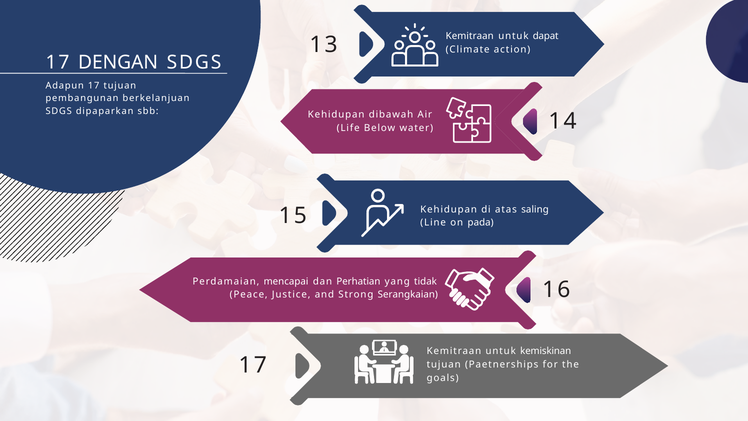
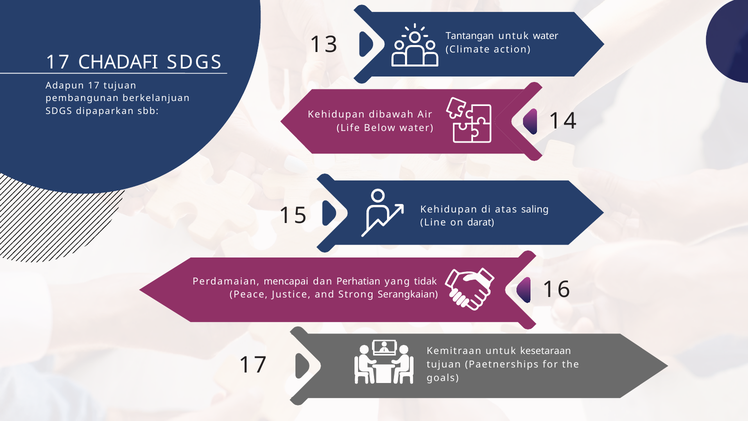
Kemitraan at (470, 36): Kemitraan -> Tantangan
untuk dapat: dapat -> water
DENGAN: DENGAN -> CHADAFI
pada: pada -> darat
kemiskinan: kemiskinan -> kesetaraan
